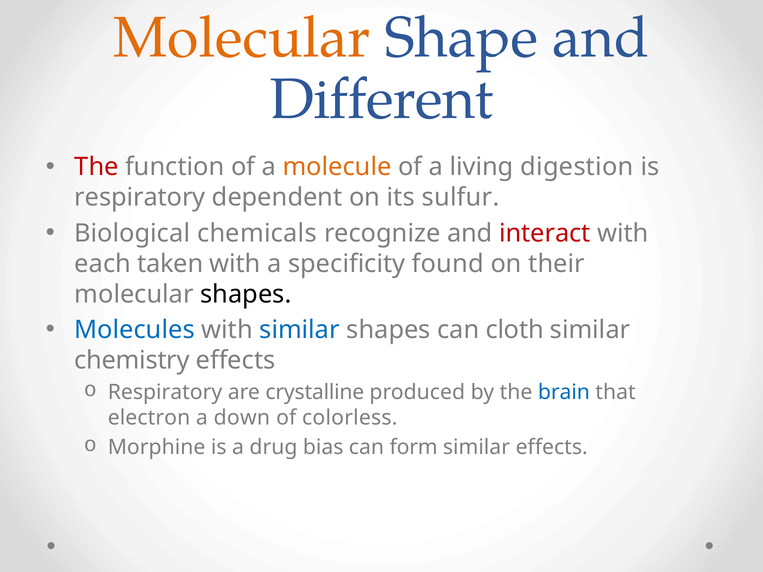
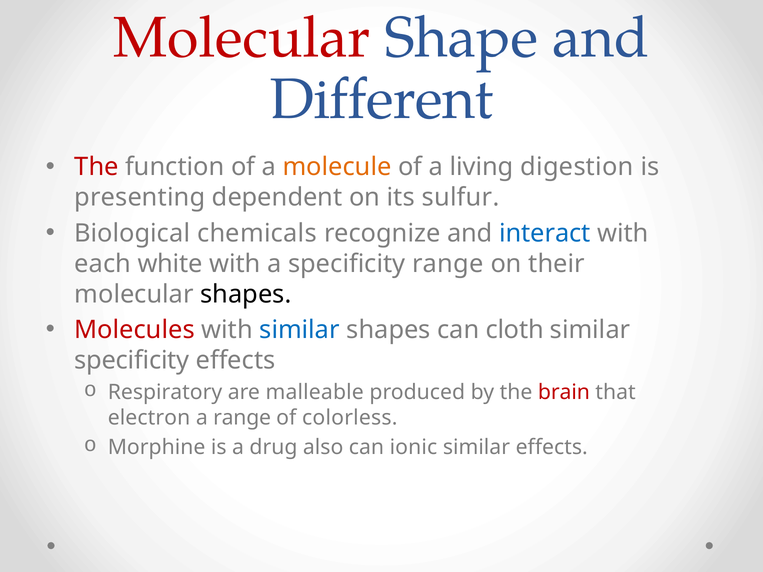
Molecular at (242, 38) colour: orange -> red
respiratory at (140, 198): respiratory -> presenting
interact colour: red -> blue
taken: taken -> white
specificity found: found -> range
Molecules colour: blue -> red
chemistry at (132, 360): chemistry -> specificity
crystalline: crystalline -> malleable
brain colour: blue -> red
a down: down -> range
bias: bias -> also
form: form -> ionic
